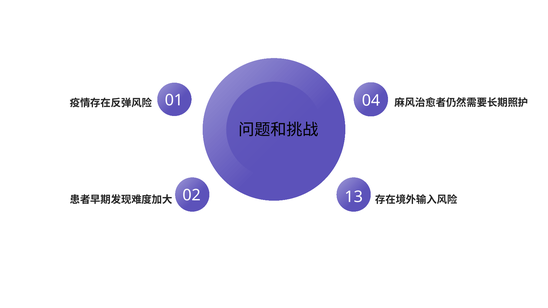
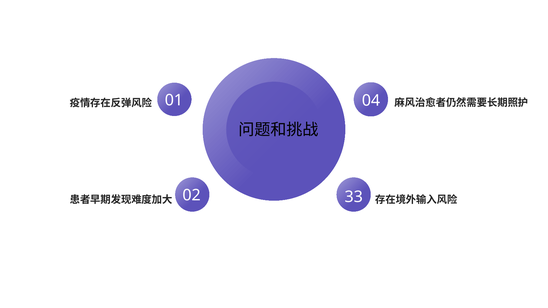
13: 13 -> 33
